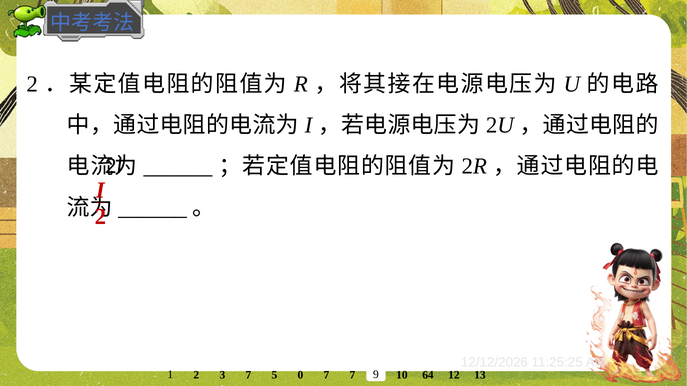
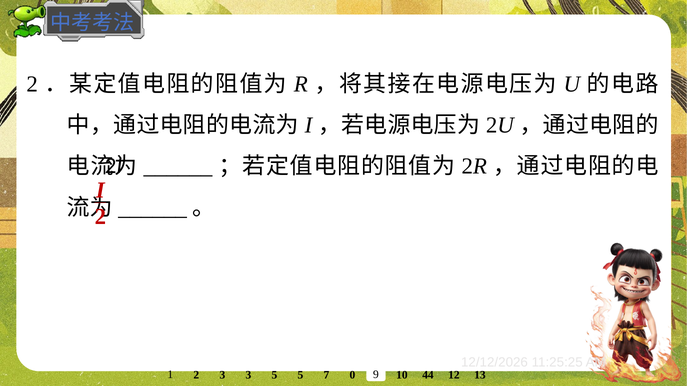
64: 64 -> 44
3 7: 7 -> 3
5 0: 0 -> 5
7 7: 7 -> 0
